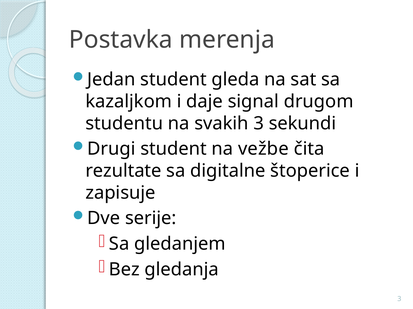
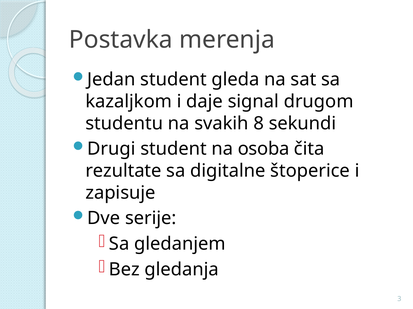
svakih 3: 3 -> 8
vežbe: vežbe -> osoba
